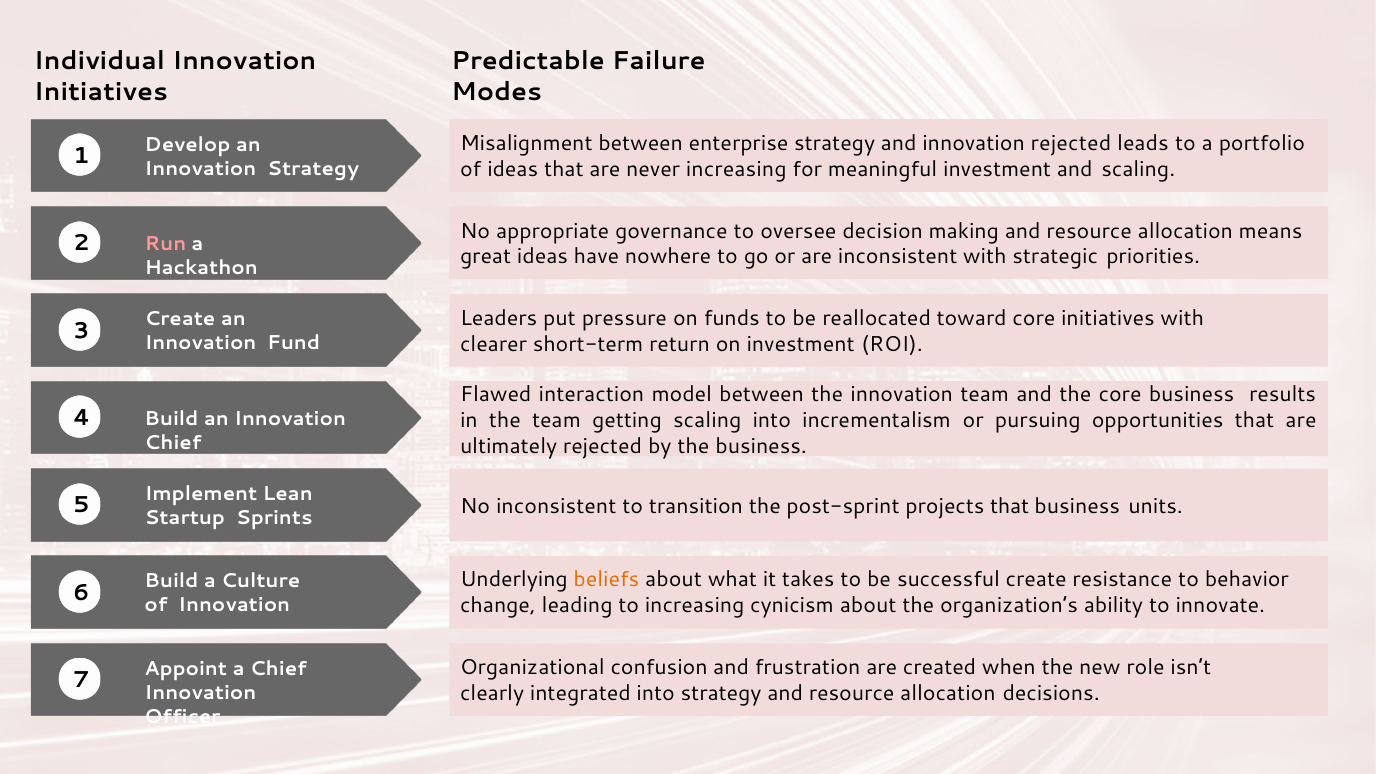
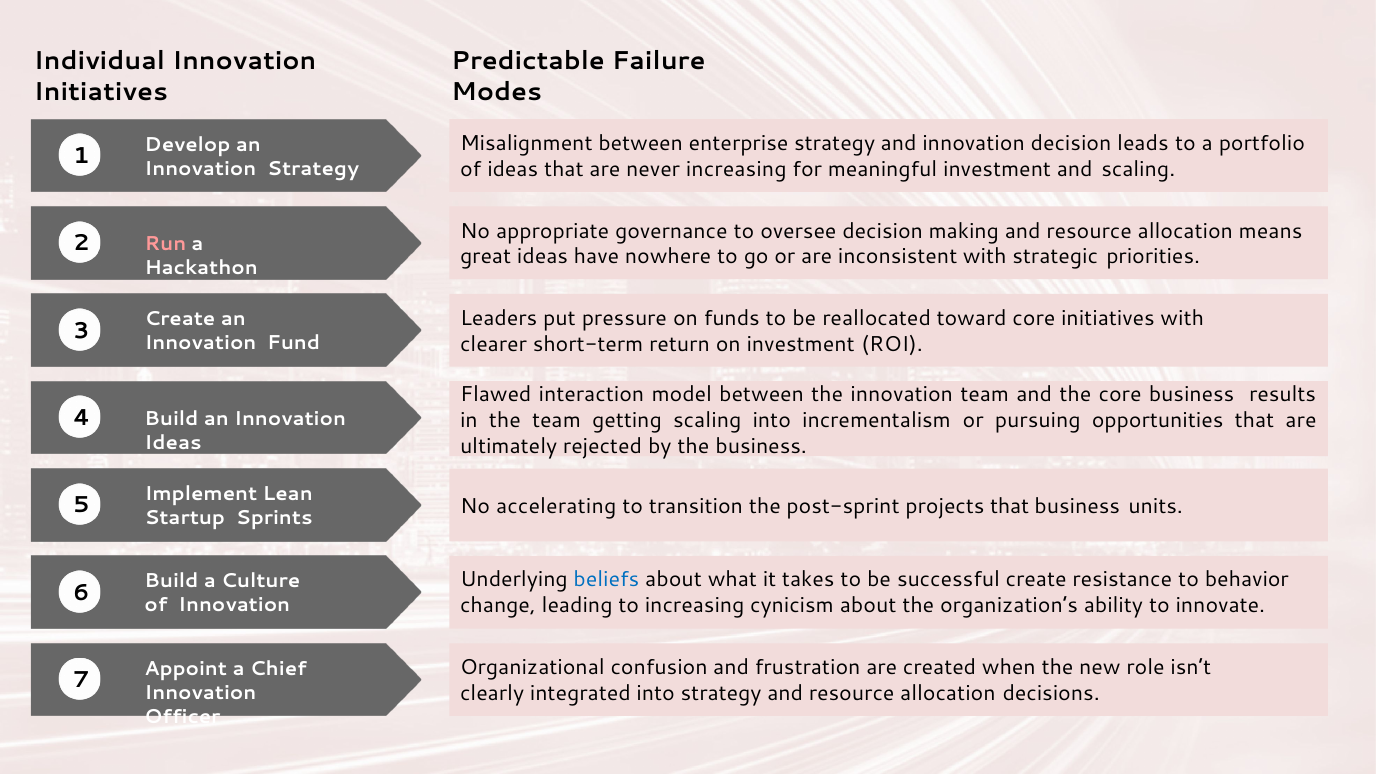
innovation rejected: rejected -> decision
Chief at (173, 443): Chief -> Ideas
No inconsistent: inconsistent -> accelerating
beliefs colour: orange -> blue
